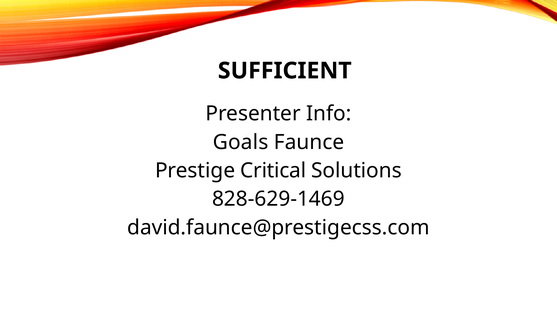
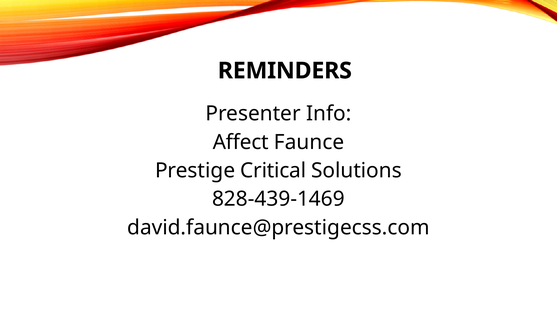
SUFFICIENT: SUFFICIENT -> REMINDERS
Goals: Goals -> Affect
828-629-1469: 828-629-1469 -> 828-439-1469
